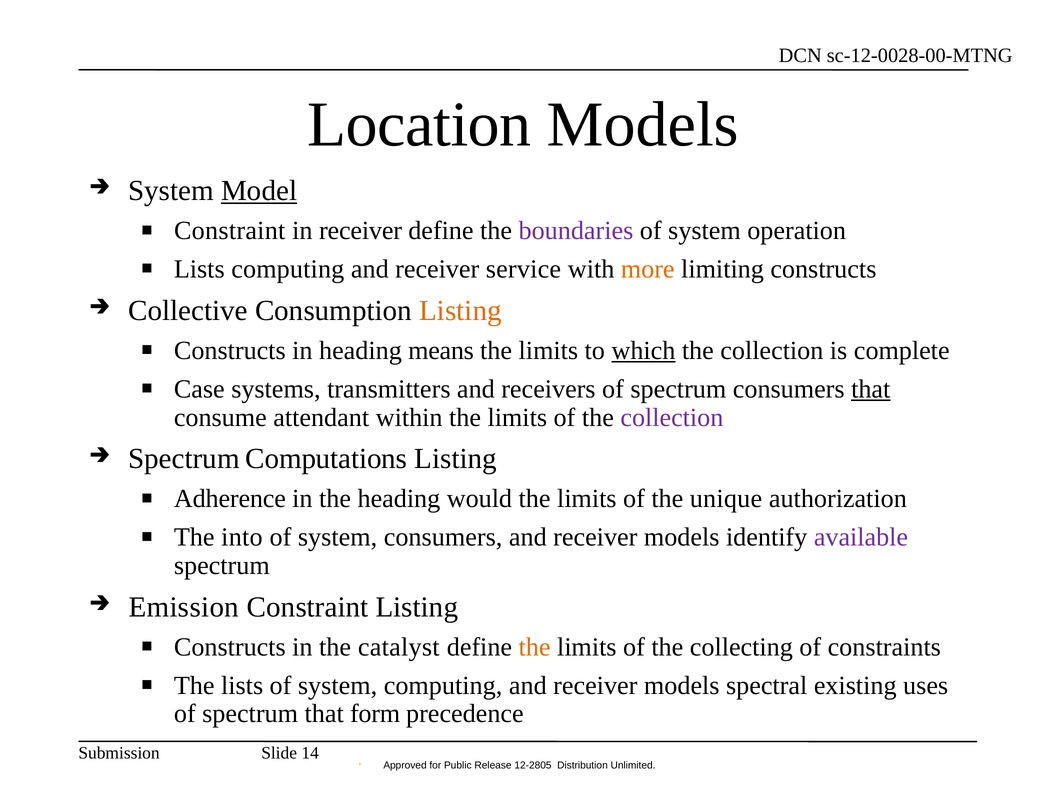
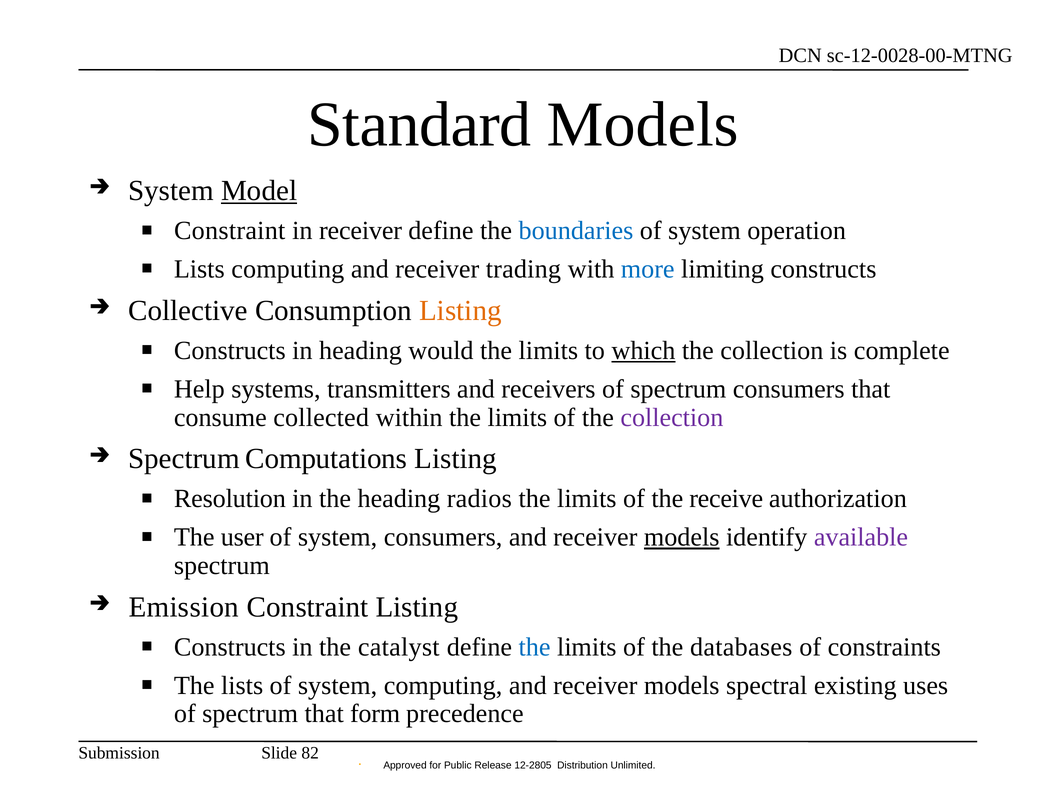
Location: Location -> Standard
boundaries colour: purple -> blue
service: service -> trading
more colour: orange -> blue
means: means -> would
Case: Case -> Help
that at (871, 389) underline: present -> none
attendant: attendant -> collected
Adherence: Adherence -> Resolution
would: would -> radios
unique: unique -> receive
into: into -> user
models at (682, 537) underline: none -> present
the at (535, 647) colour: orange -> blue
collecting: collecting -> databases
14: 14 -> 82
